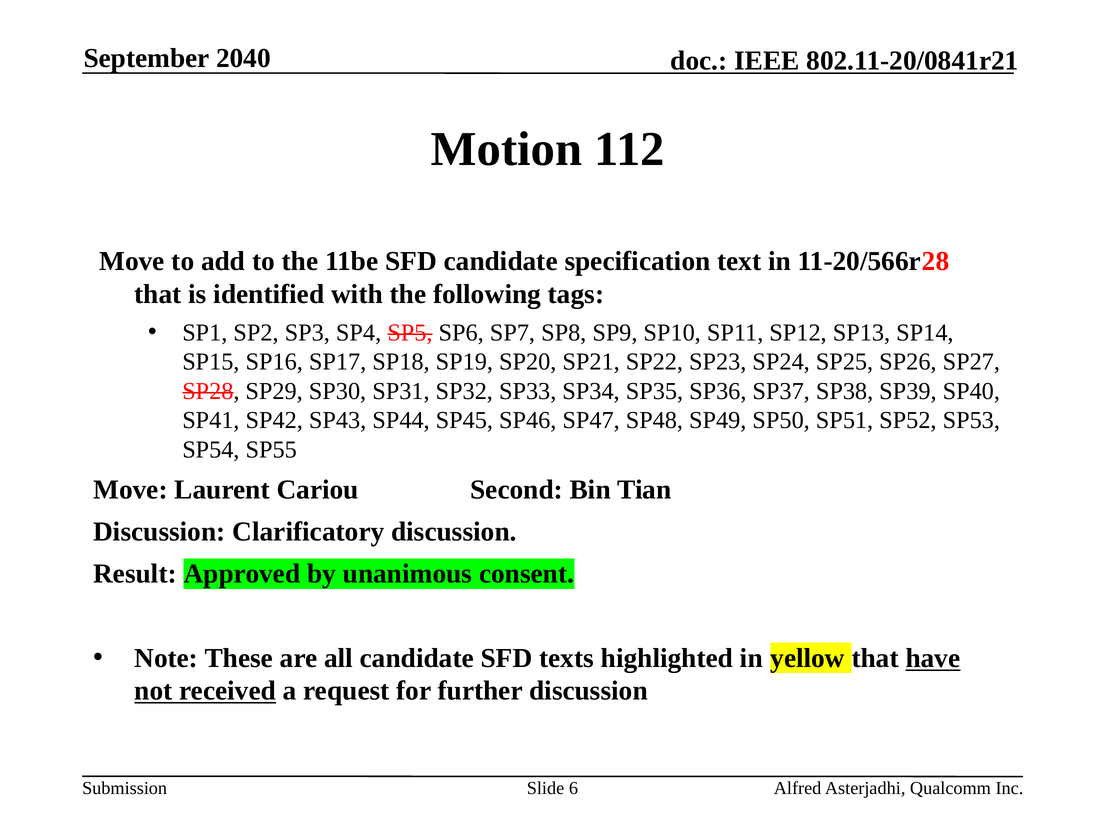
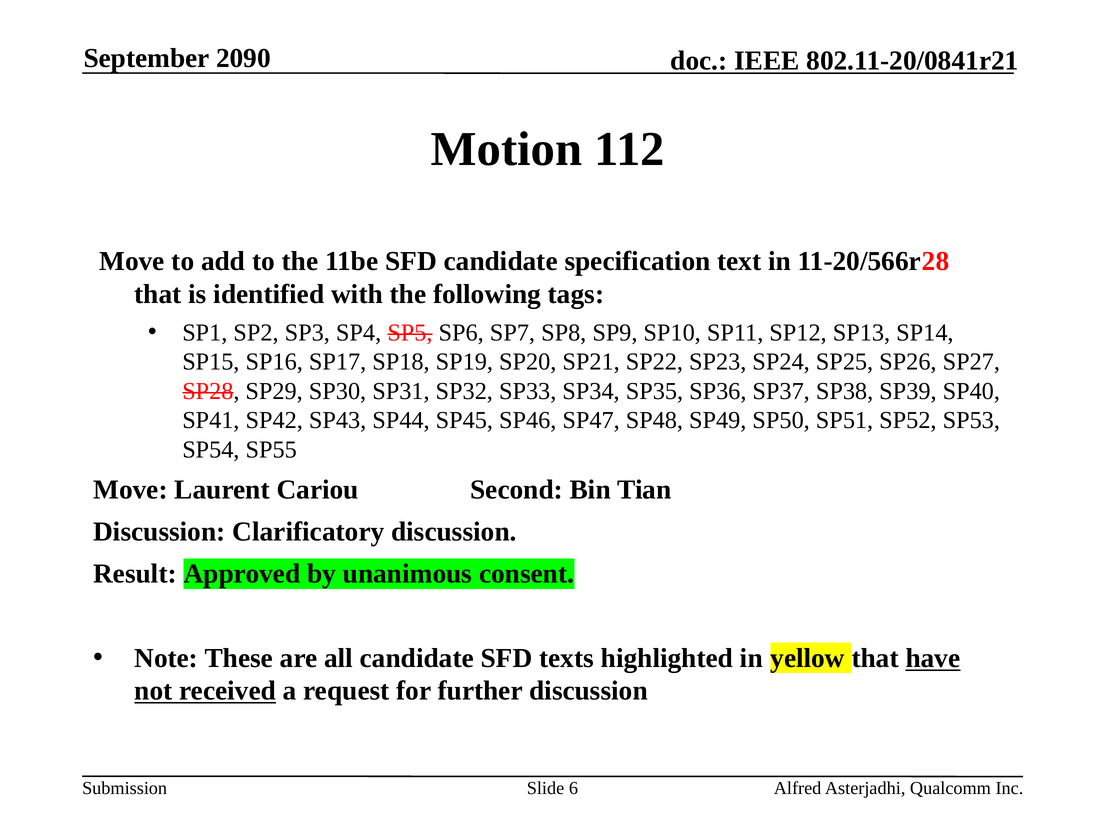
2040: 2040 -> 2090
